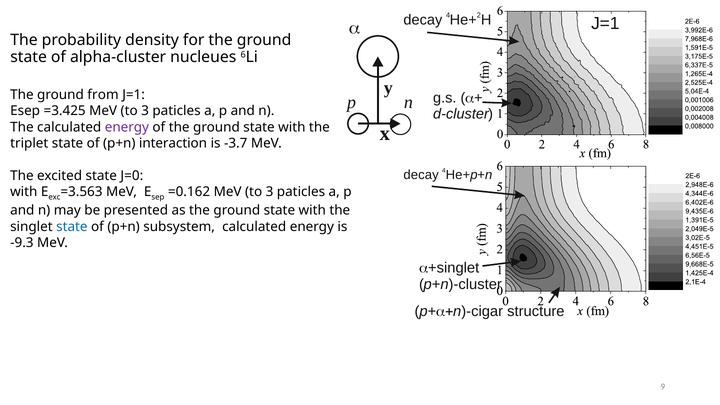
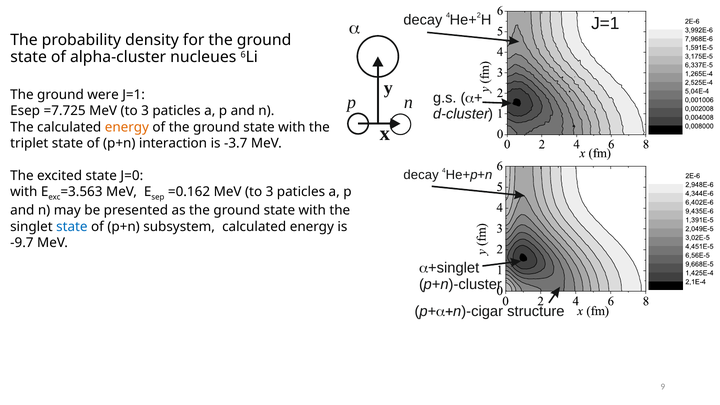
from: from -> were
=3.425: =3.425 -> =7.725
energy at (127, 127) colour: purple -> orange
-9.3: -9.3 -> -9.7
